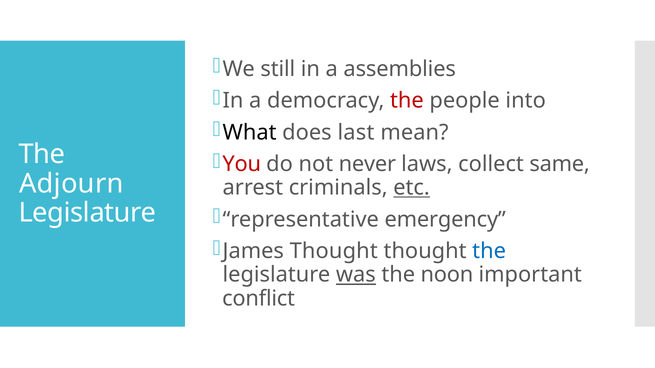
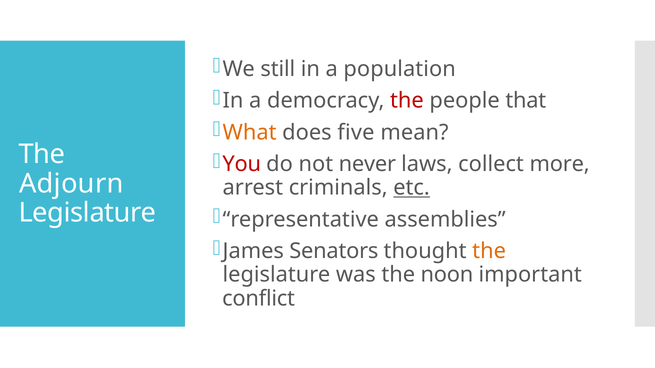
assemblies: assemblies -> population
into: into -> that
What colour: black -> orange
last: last -> five
same: same -> more
emergency: emergency -> assemblies
James Thought: Thought -> Senators
the at (489, 251) colour: blue -> orange
was underline: present -> none
